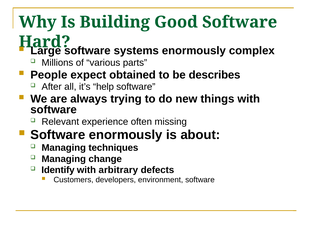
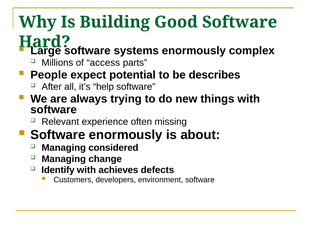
various: various -> access
obtained: obtained -> potential
techniques: techniques -> considered
arbitrary: arbitrary -> achieves
